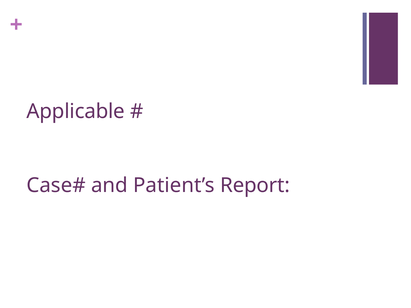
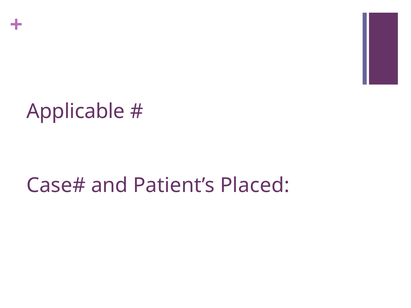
Report: Report -> Placed
